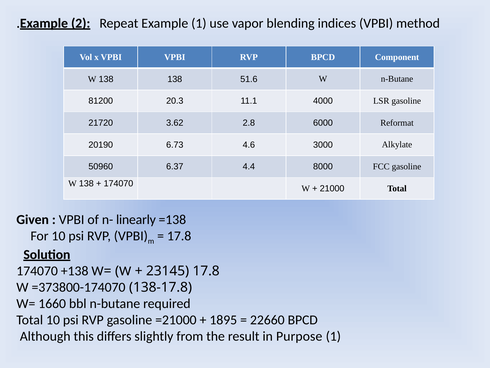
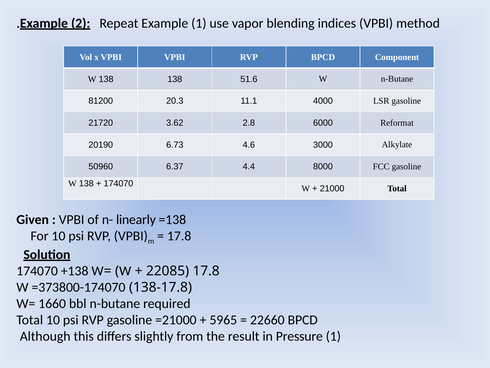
23145: 23145 -> 22085
1895: 1895 -> 5965
Purpose: Purpose -> Pressure
